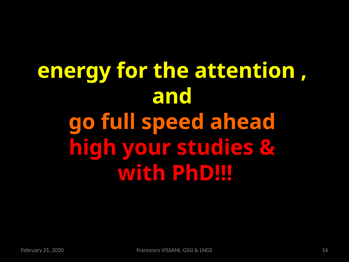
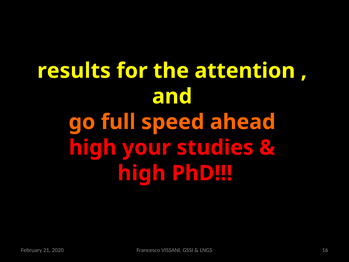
energy: energy -> results
with at (142, 173): with -> high
